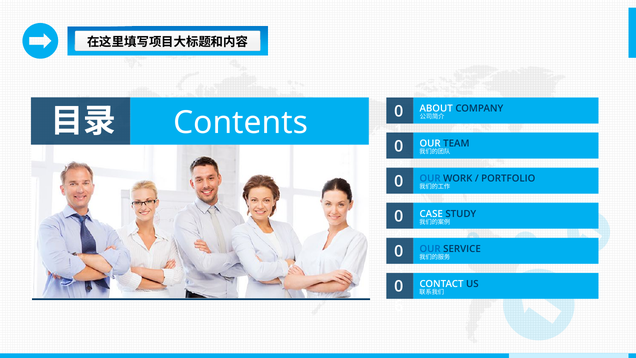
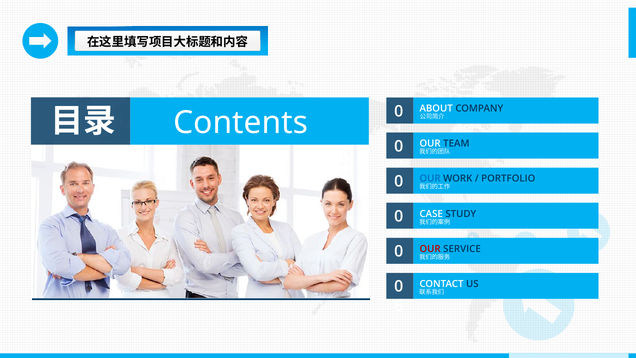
OUR at (430, 249) colour: blue -> red
